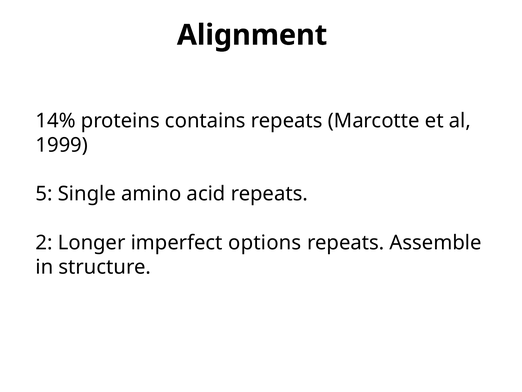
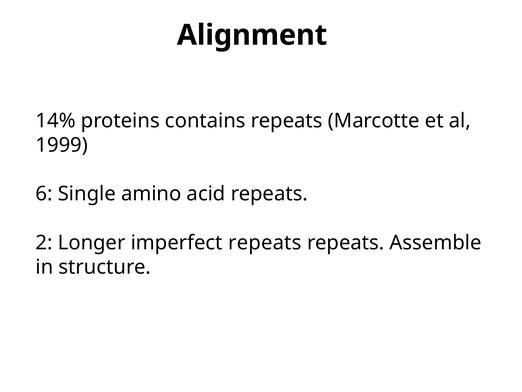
5: 5 -> 6
imperfect options: options -> repeats
